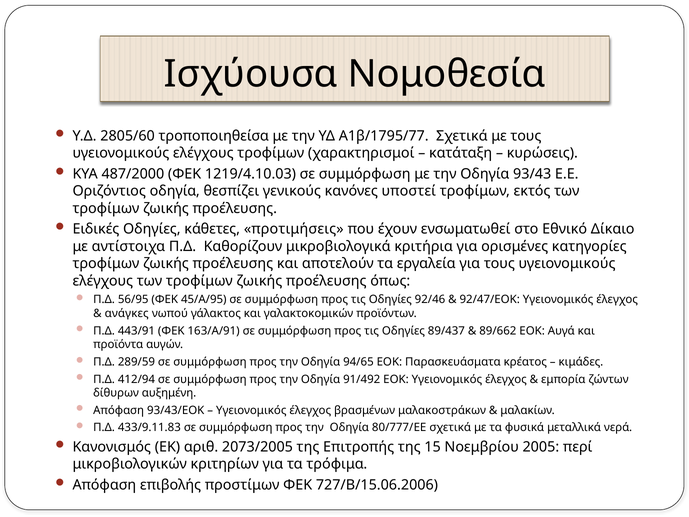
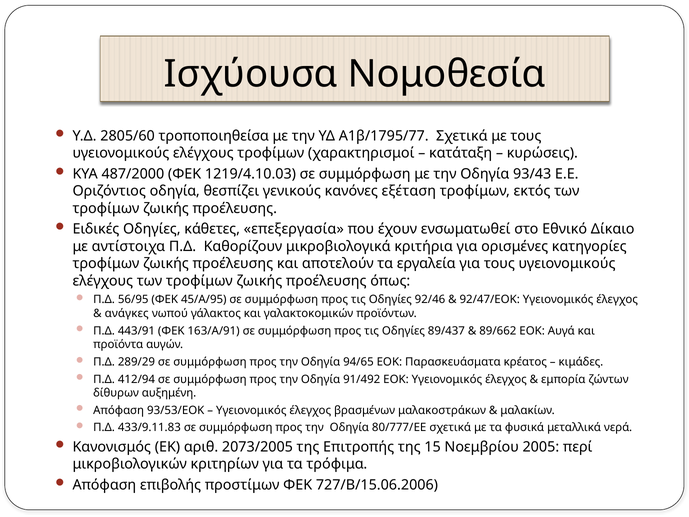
υποστεί: υποστεί -> εξέταση
προτιμήσεις: προτιμήσεις -> επεξεργασία
289/59: 289/59 -> 289/29
93/43/ΕΟΚ: 93/43/ΕΟΚ -> 93/53/ΕΟΚ
